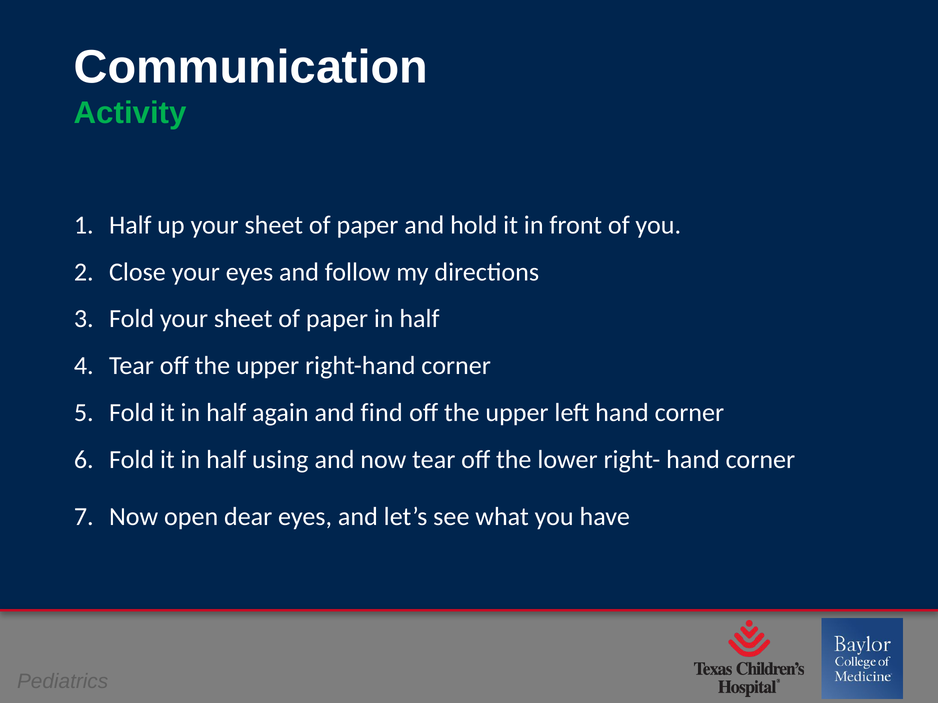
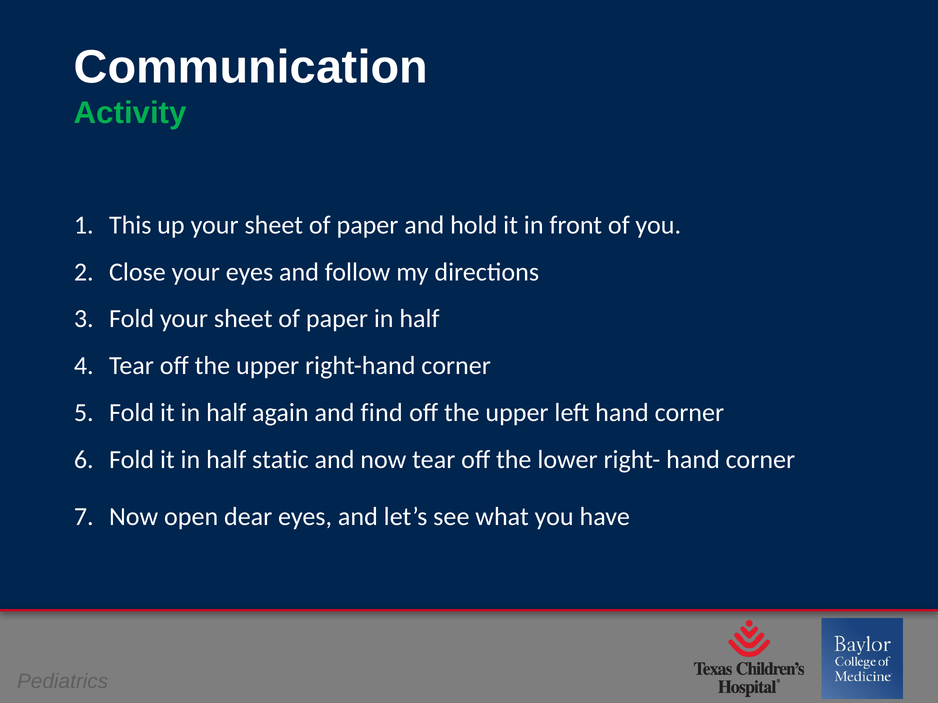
Half at (130, 225): Half -> This
using: using -> static
